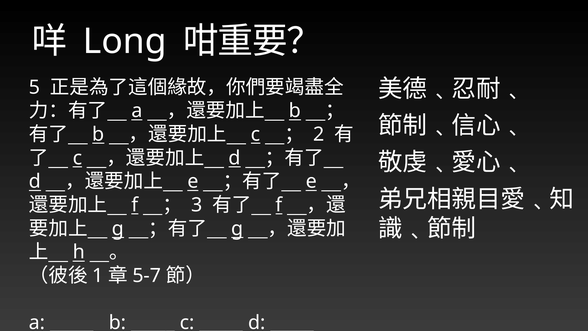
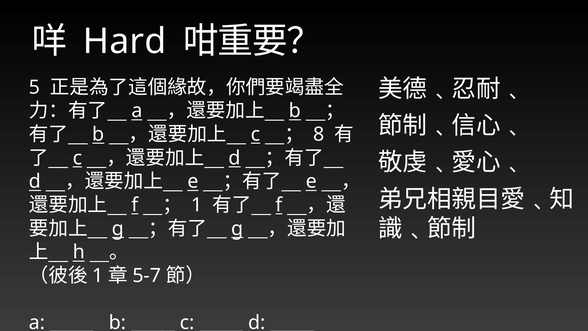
Long: Long -> Hard
2: 2 -> 8
3 at (197, 205): 3 -> 1
